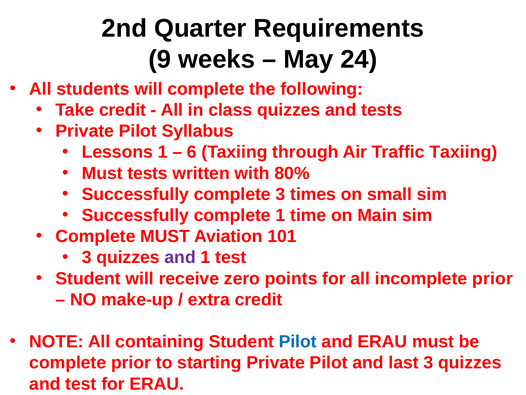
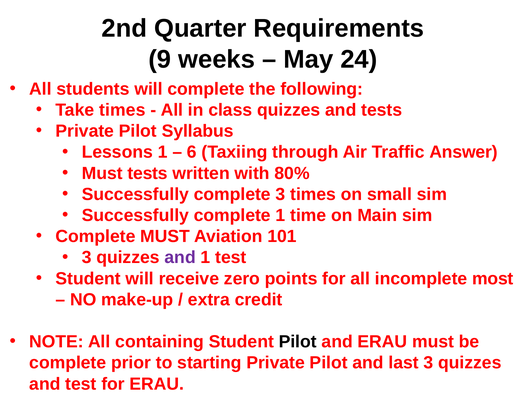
Take credit: credit -> times
Traffic Taxiing: Taxiing -> Answer
incomplete prior: prior -> most
Pilot at (298, 341) colour: blue -> black
